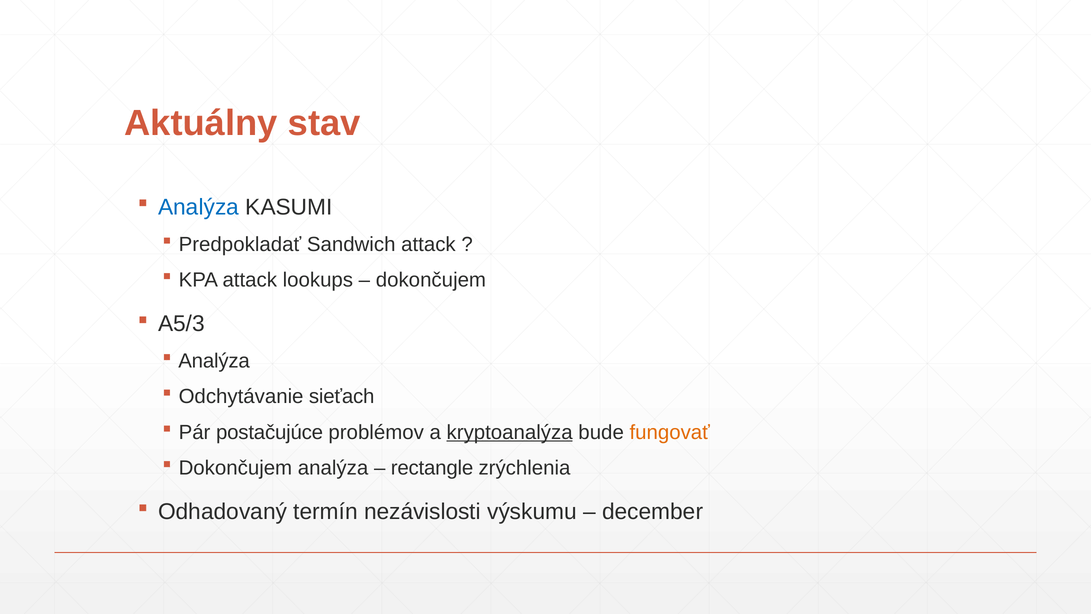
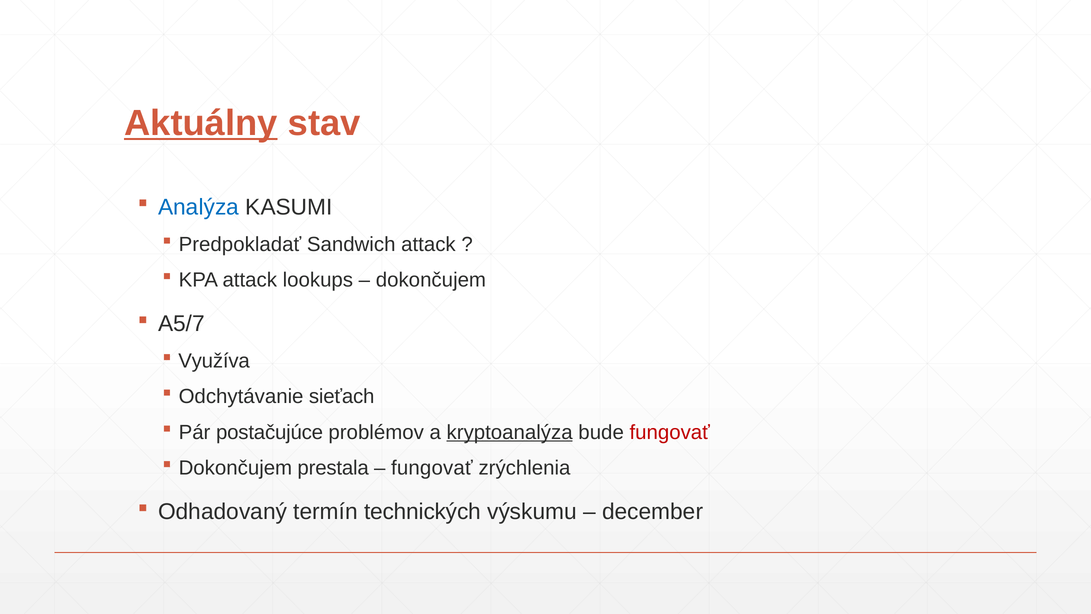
Aktuálny underline: none -> present
A5/3: A5/3 -> A5/7
Analýza at (214, 361): Analýza -> Využíva
fungovať at (670, 432) colour: orange -> red
Dokončujem analýza: analýza -> prestala
rectangle at (432, 468): rectangle -> fungovať
nezávislosti: nezávislosti -> technických
